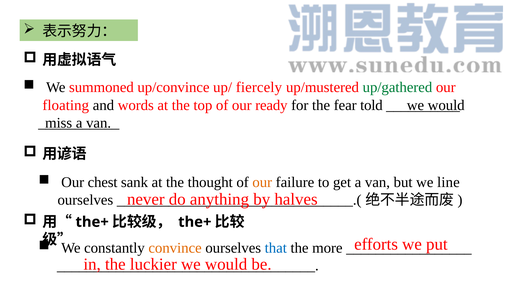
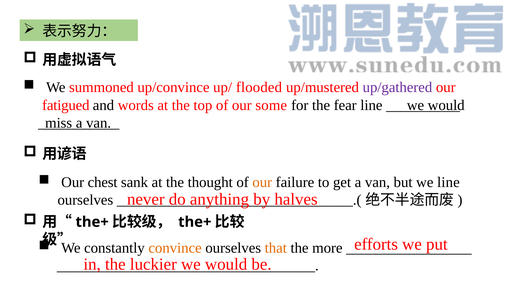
fiercely: fiercely -> flooded
up/gathered colour: green -> purple
floating: floating -> fatigued
ready: ready -> some
fear told: told -> line
that colour: blue -> orange
